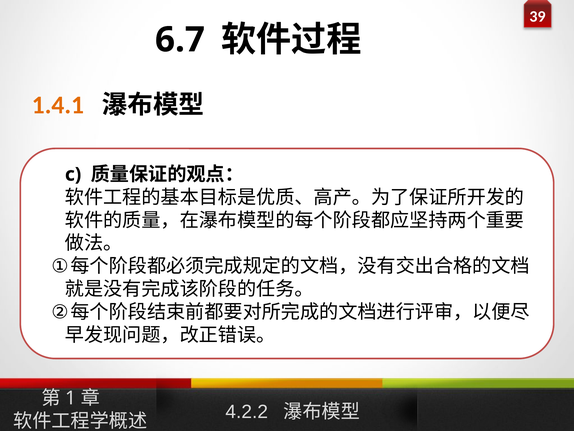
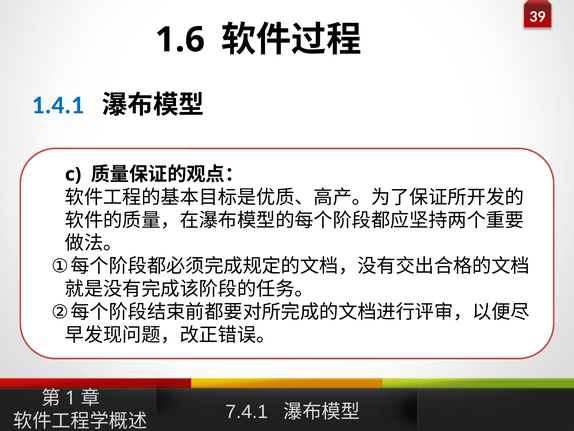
6.7: 6.7 -> 1.6
1.4.1 colour: orange -> blue
4.2.2: 4.2.2 -> 7.4.1
